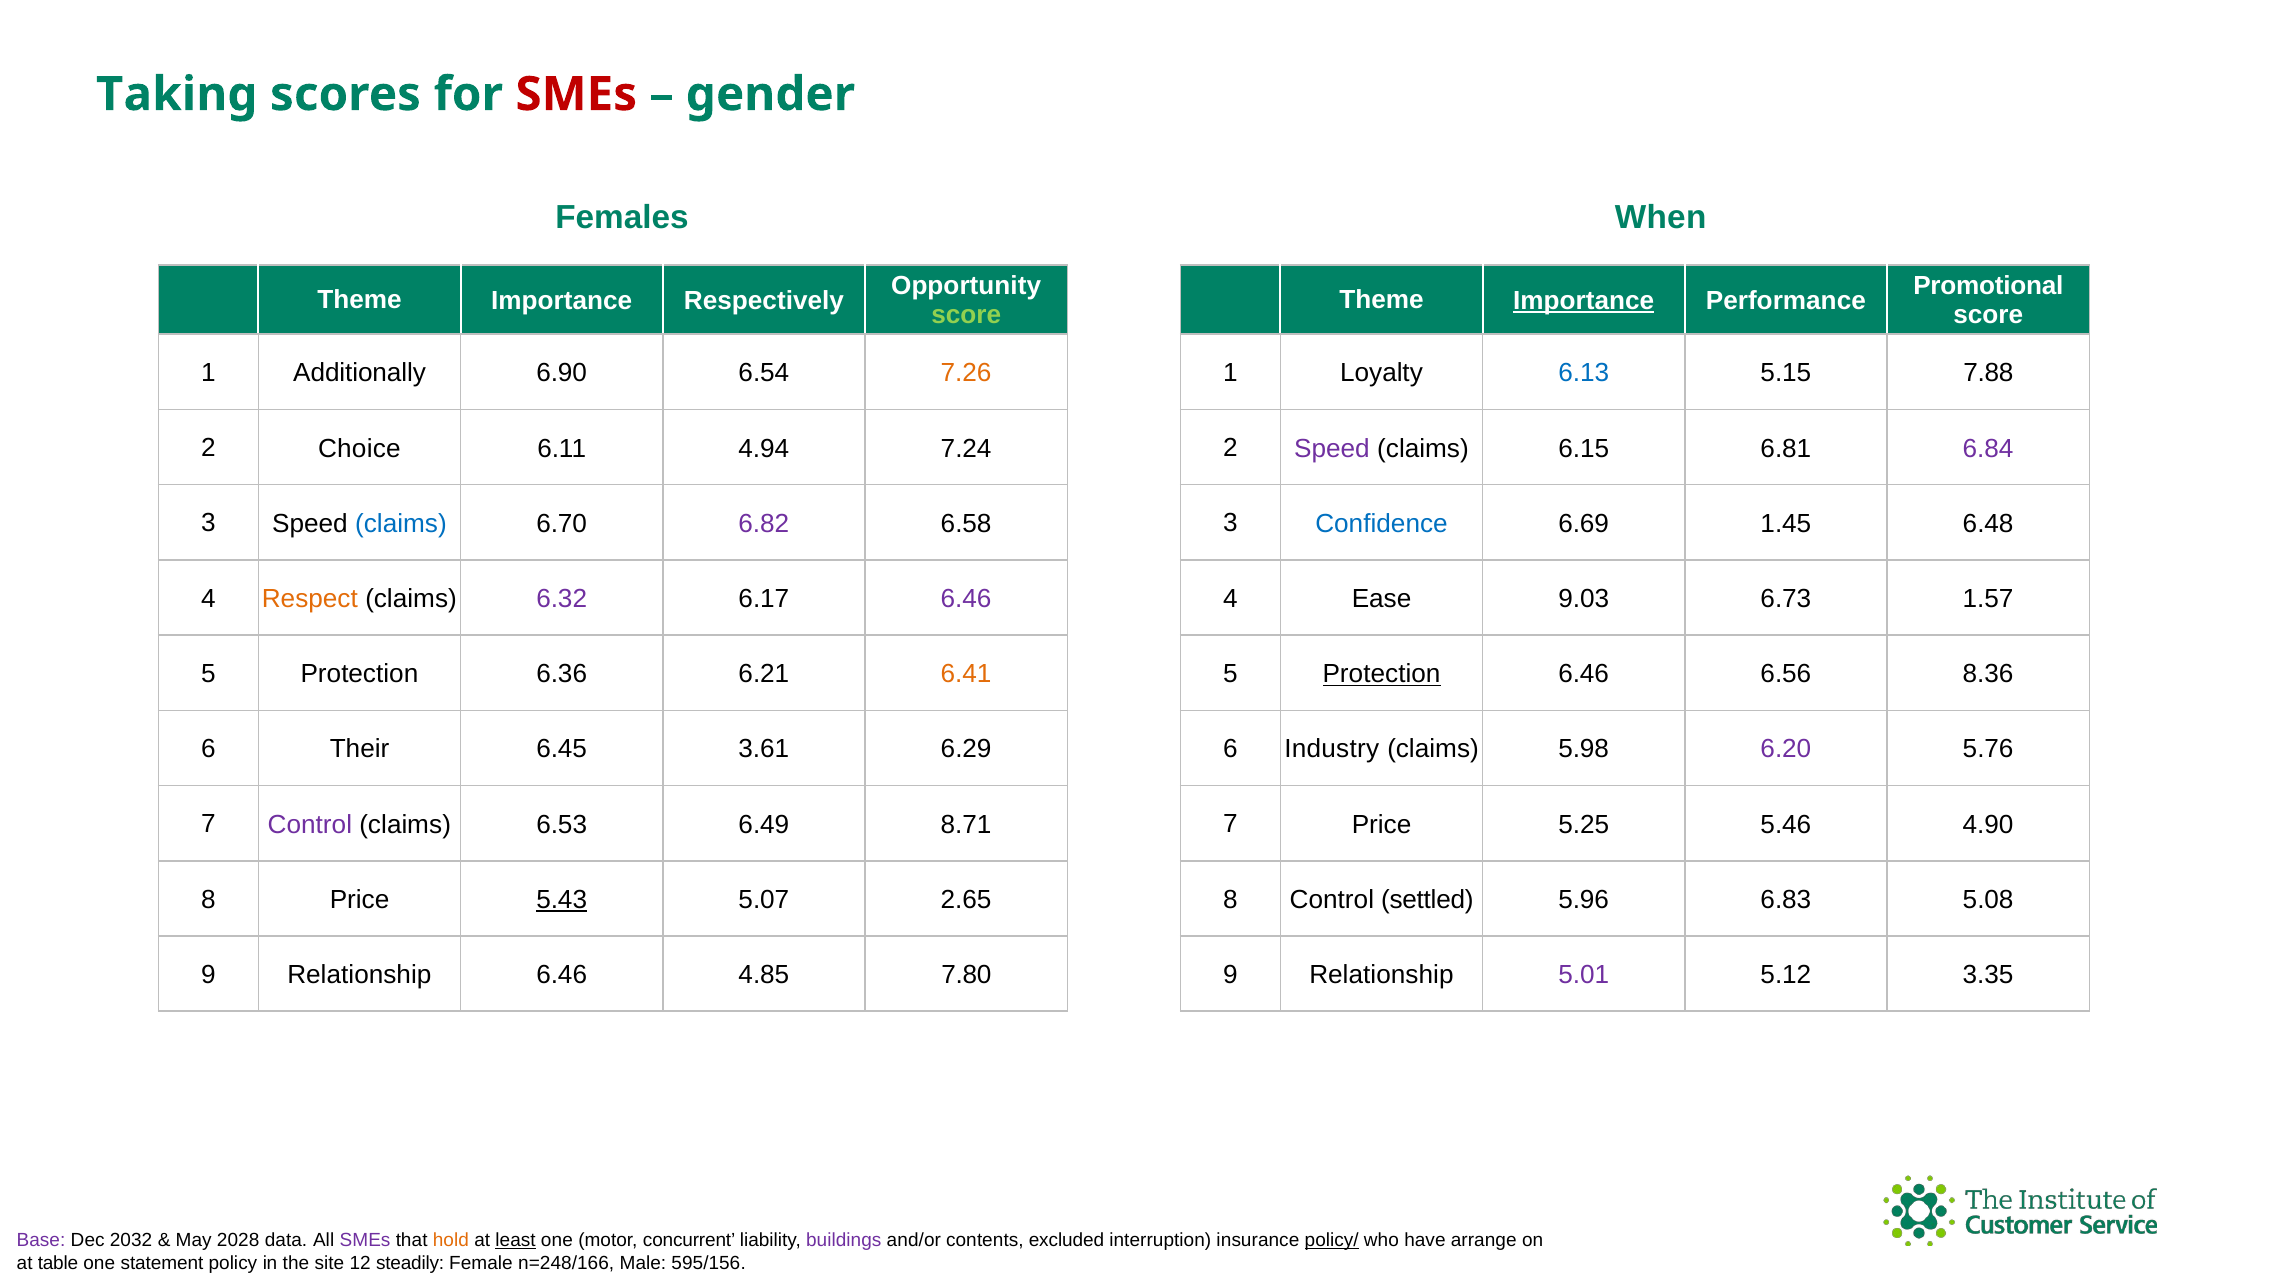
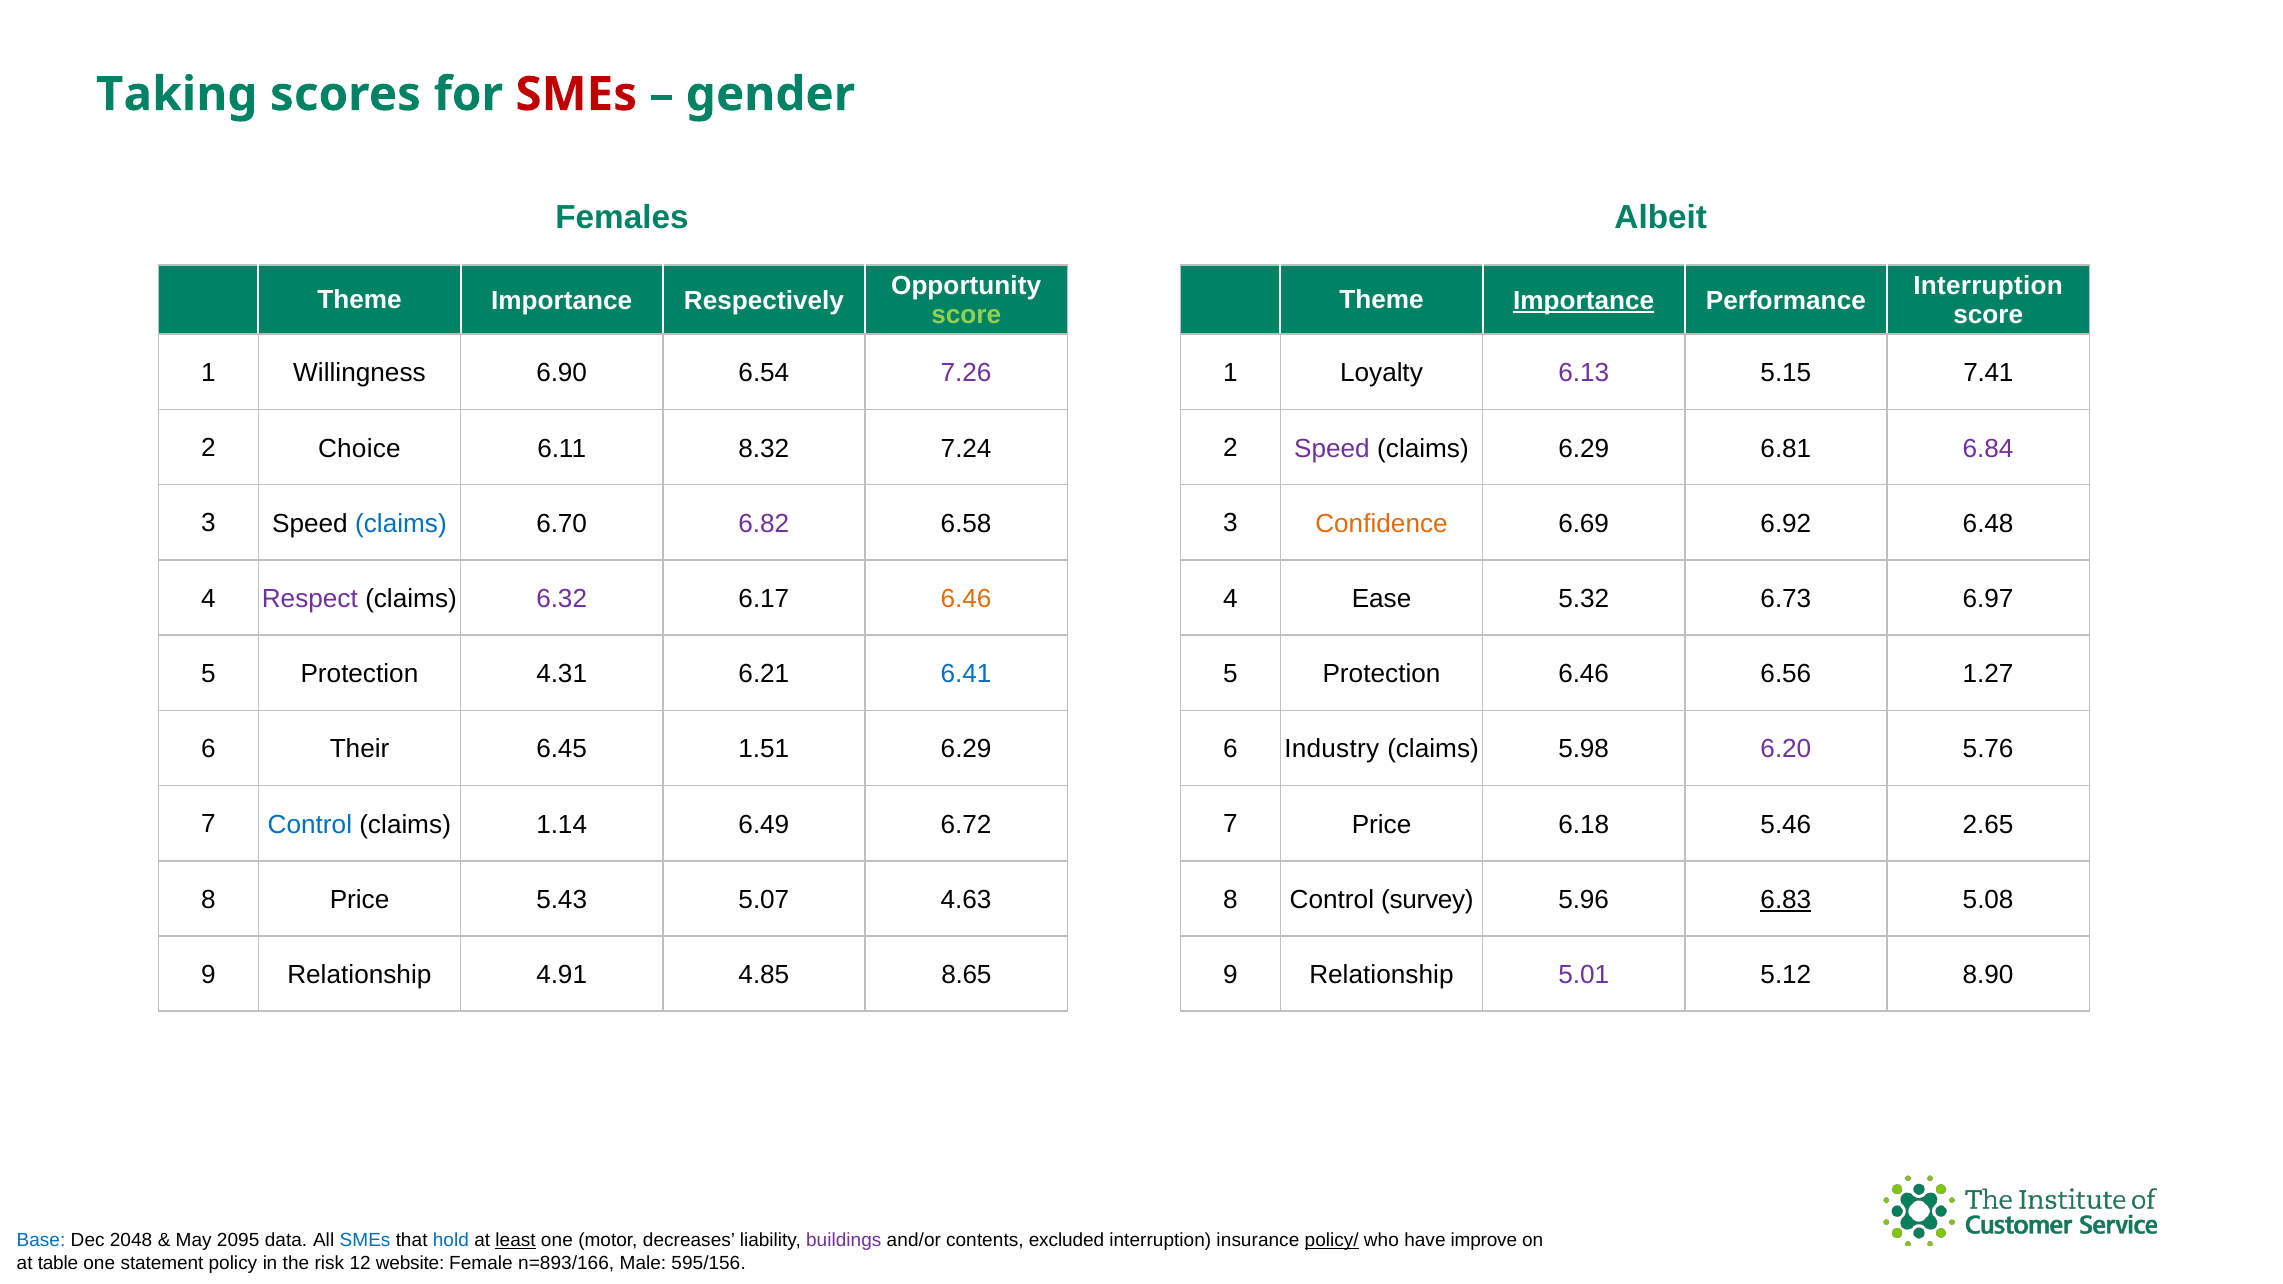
When: When -> Albeit
Promotional at (1988, 286): Promotional -> Interruption
Additionally: Additionally -> Willingness
7.26 colour: orange -> purple
6.13 colour: blue -> purple
7.88: 7.88 -> 7.41
4.94: 4.94 -> 8.32
claims 6.15: 6.15 -> 6.29
Confidence colour: blue -> orange
1.45: 1.45 -> 6.92
Respect colour: orange -> purple
6.46 at (966, 599) colour: purple -> orange
9.03: 9.03 -> 5.32
1.57: 1.57 -> 6.97
6.36: 6.36 -> 4.31
6.41 colour: orange -> blue
Protection at (1382, 674) underline: present -> none
8.36: 8.36 -> 1.27
3.61: 3.61 -> 1.51
Control at (310, 825) colour: purple -> blue
6.53: 6.53 -> 1.14
8.71: 8.71 -> 6.72
5.25: 5.25 -> 6.18
4.90: 4.90 -> 2.65
5.43 underline: present -> none
2.65: 2.65 -> 4.63
settled: settled -> survey
6.83 underline: none -> present
Relationship 6.46: 6.46 -> 4.91
7.80: 7.80 -> 8.65
3.35: 3.35 -> 8.90
Base colour: purple -> blue
2032: 2032 -> 2048
2028: 2028 -> 2095
SMEs at (365, 1240) colour: purple -> blue
hold colour: orange -> blue
concurrent: concurrent -> decreases
arrange: arrange -> improve
site: site -> risk
steadily: steadily -> website
n=248/166: n=248/166 -> n=893/166
